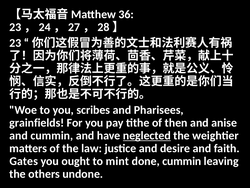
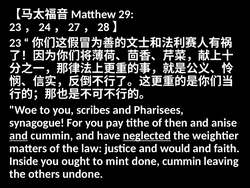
36: 36 -> 29
grainfields: grainfields -> synagogue
and at (19, 135) underline: none -> present
desire: desire -> would
Gates: Gates -> Inside
